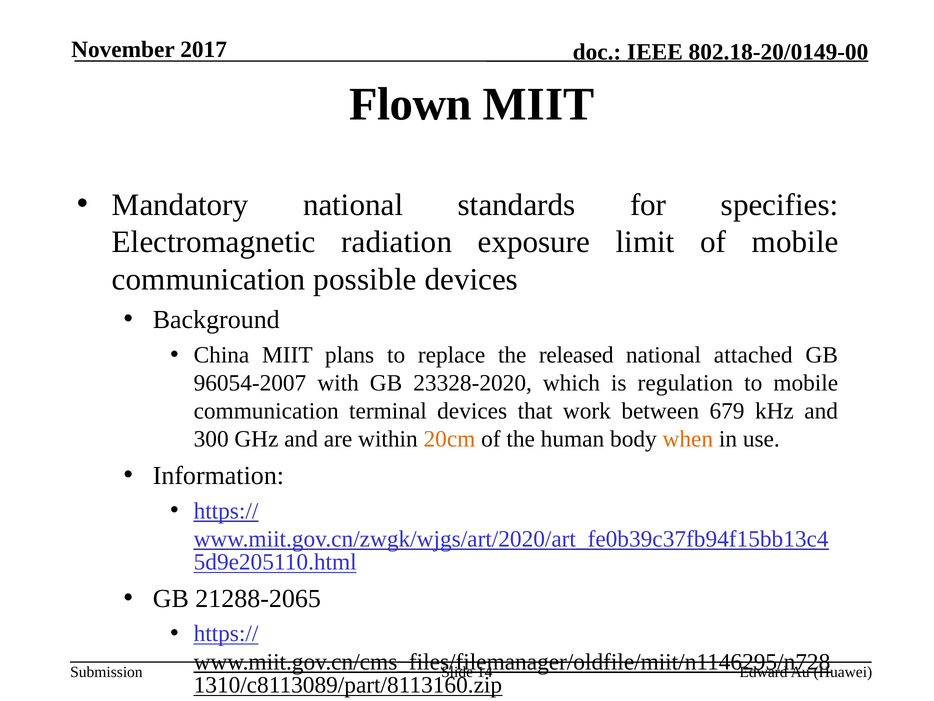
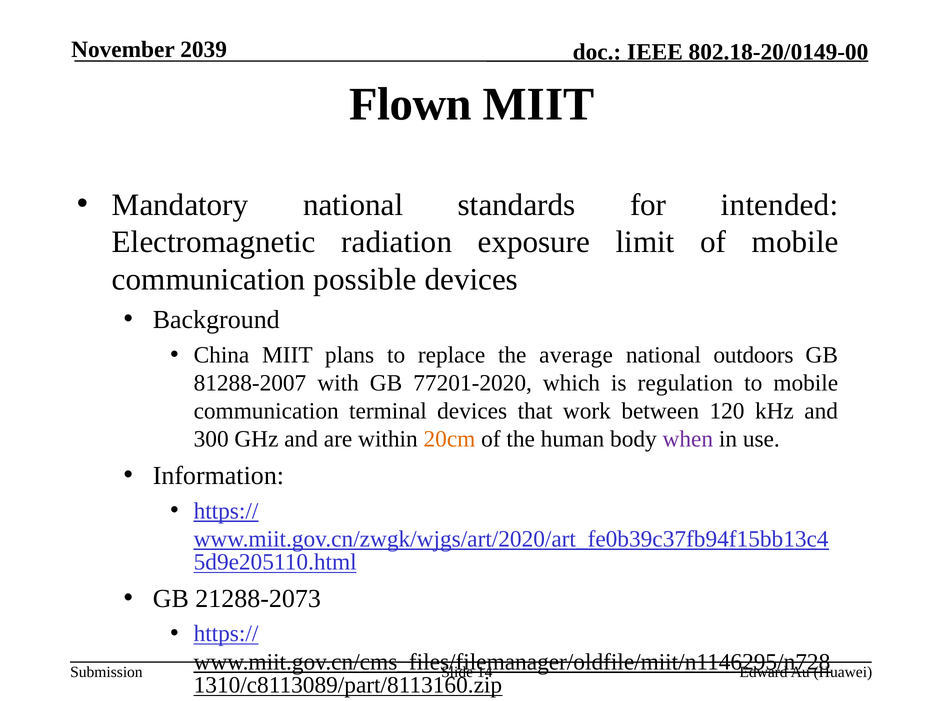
2017: 2017 -> 2039
specifies: specifies -> intended
released: released -> average
attached: attached -> outdoors
96054-2007: 96054-2007 -> 81288-2007
23328-2020: 23328-2020 -> 77201-2020
679: 679 -> 120
when colour: orange -> purple
21288-2065: 21288-2065 -> 21288-2073
